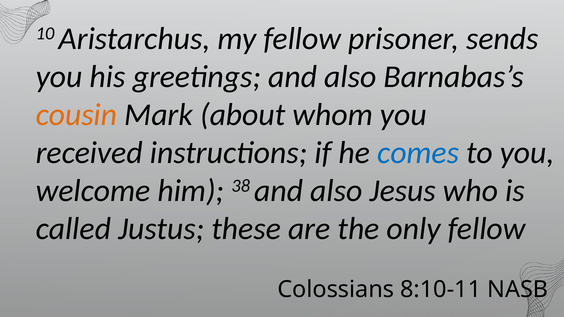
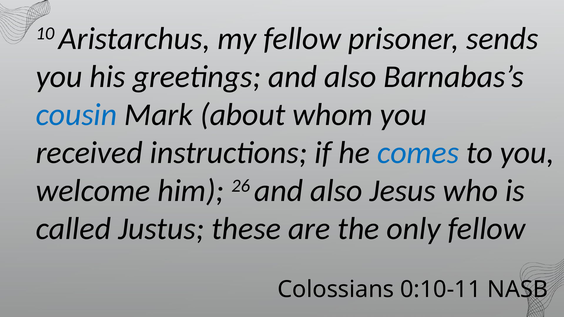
cousin colour: orange -> blue
38: 38 -> 26
8:10-11: 8:10-11 -> 0:10-11
